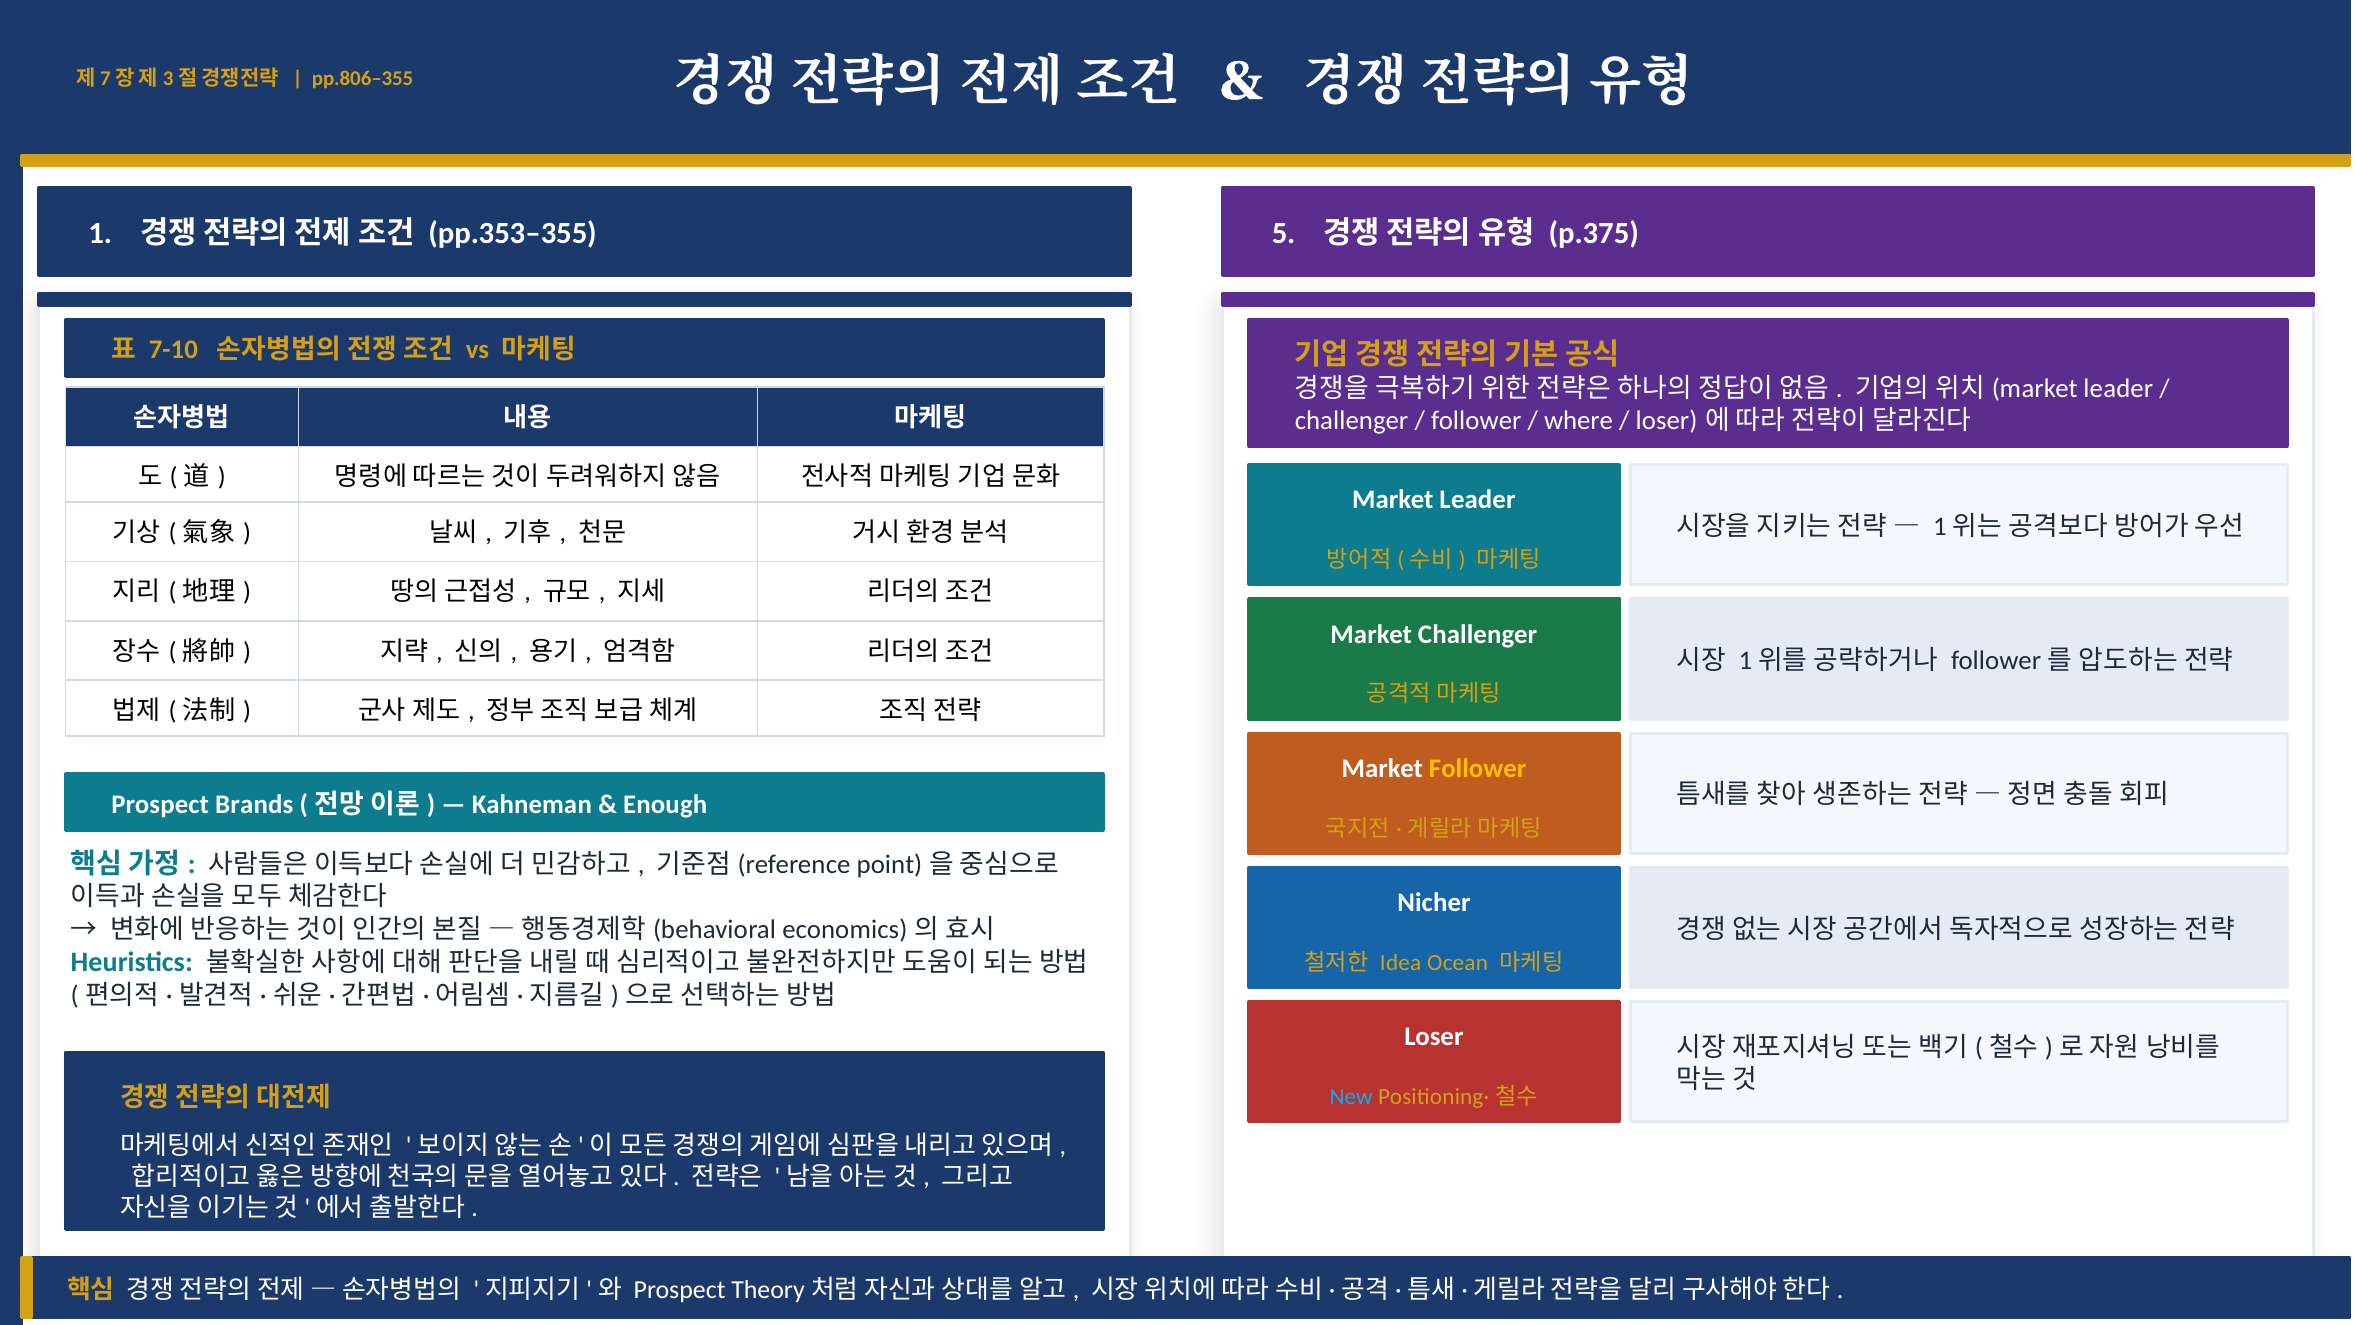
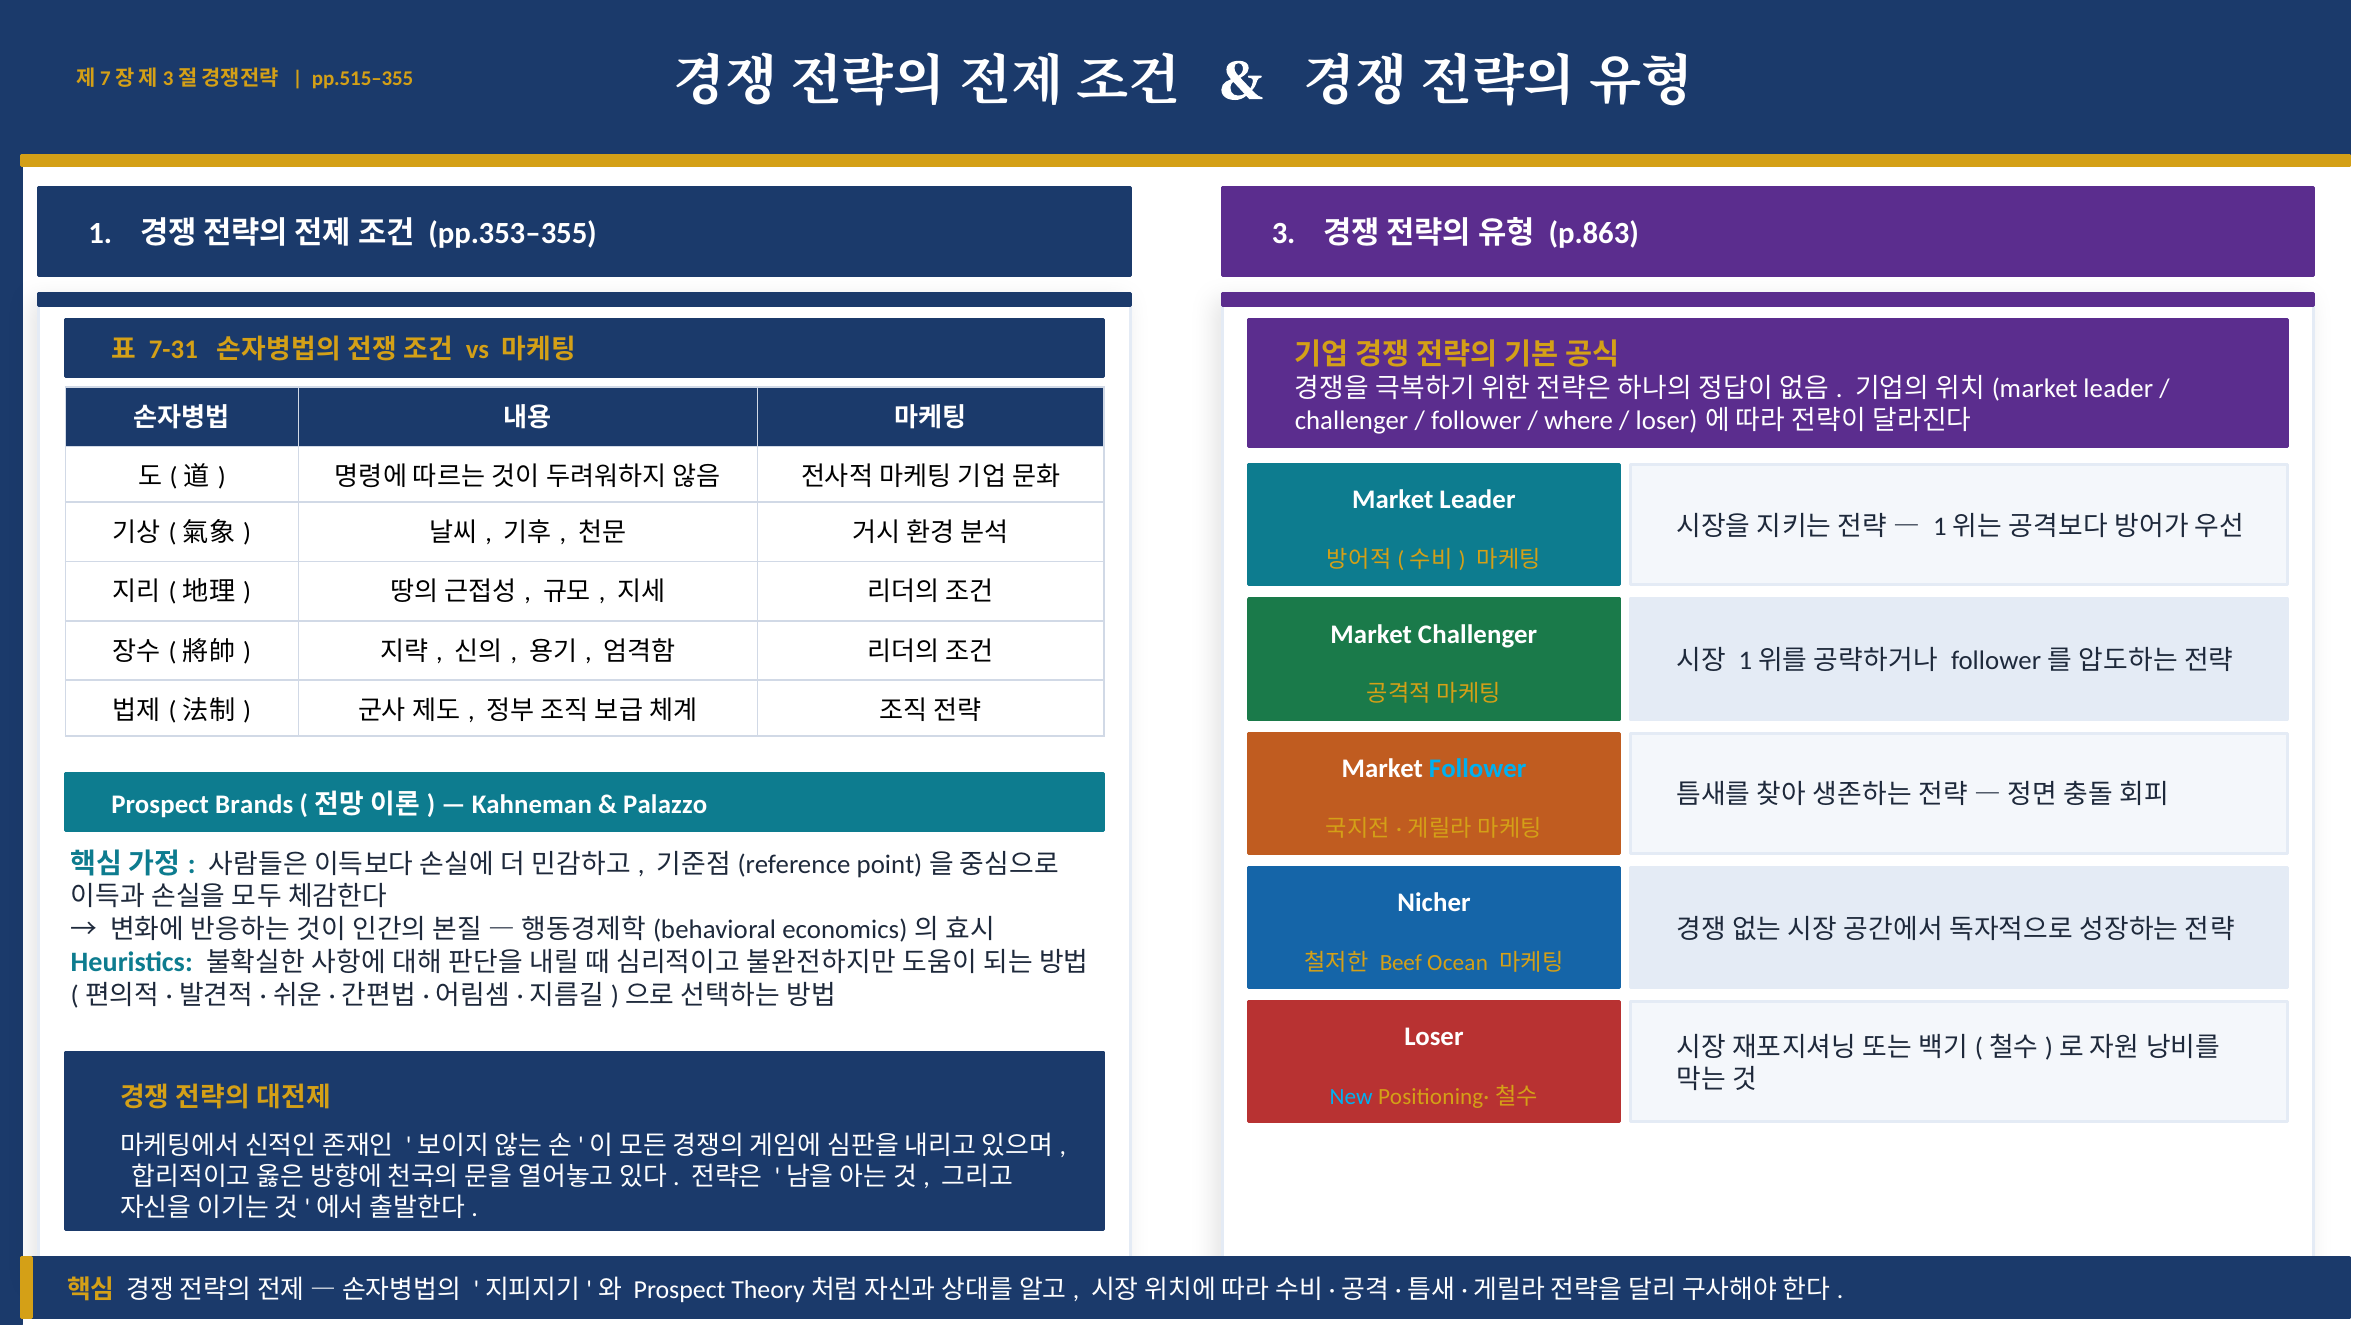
pp.806–355: pp.806–355 -> pp.515–355
5: 5 -> 3
p.375: p.375 -> p.863
7-10: 7-10 -> 7-31
Follower at (1478, 768) colour: yellow -> light blue
Enough: Enough -> Palazzo
Idea: Idea -> Beef
